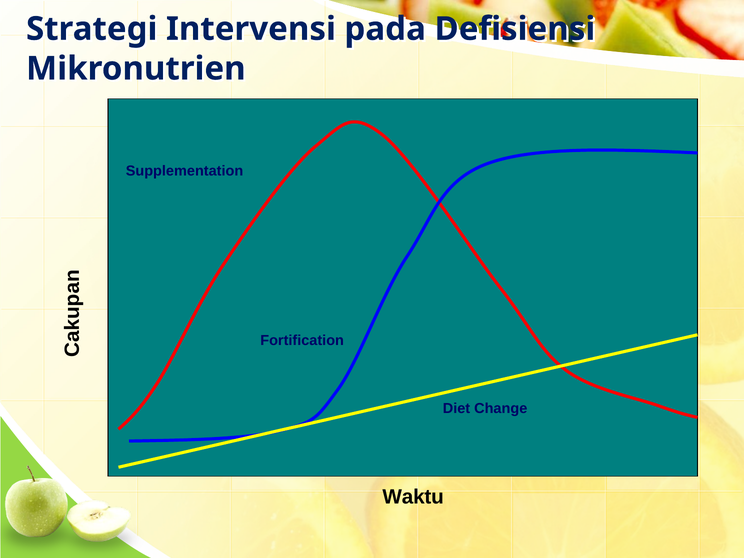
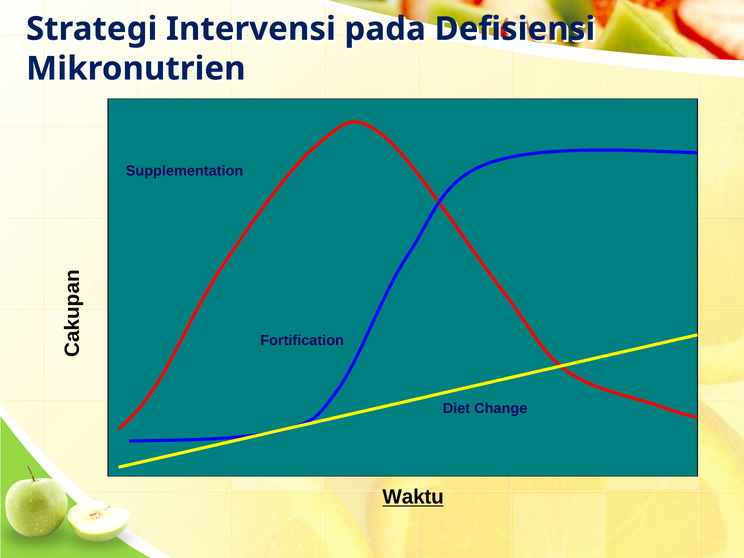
Waktu underline: none -> present
